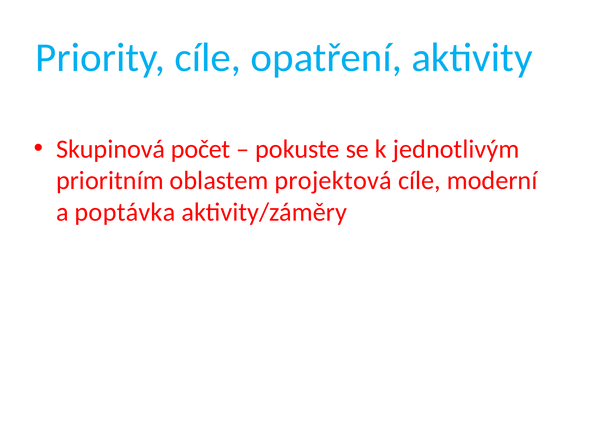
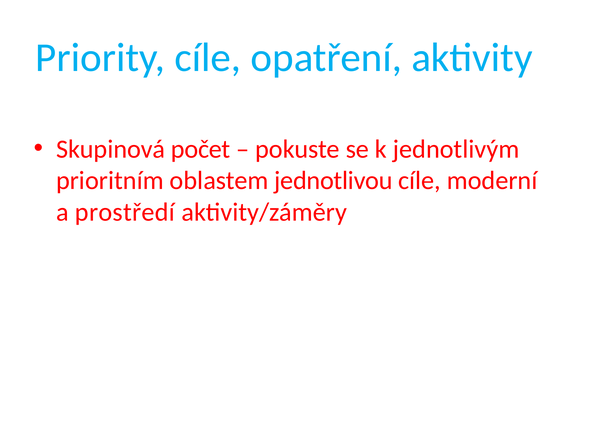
projektová: projektová -> jednotlivou
poptávka: poptávka -> prostředí
